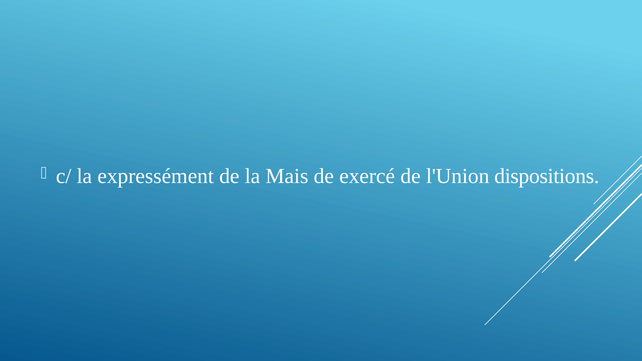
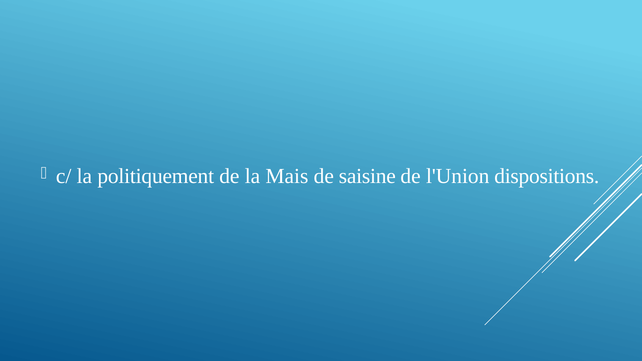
expressément: expressément -> politiquement
exercé: exercé -> saisine
